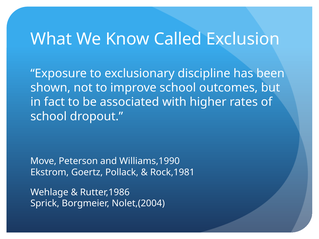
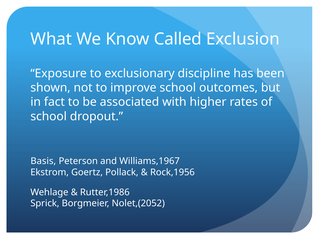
Move: Move -> Basis
Williams,1990: Williams,1990 -> Williams,1967
Rock,1981: Rock,1981 -> Rock,1956
Nolet,(2004: Nolet,(2004 -> Nolet,(2052
